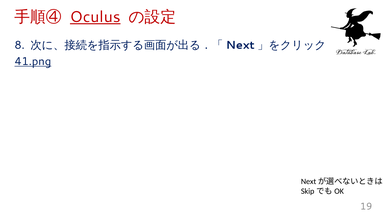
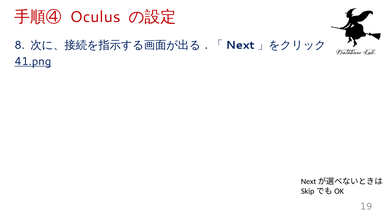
Oculus underline: present -> none
